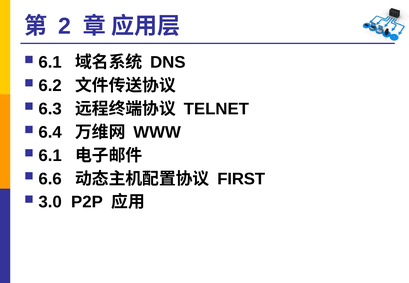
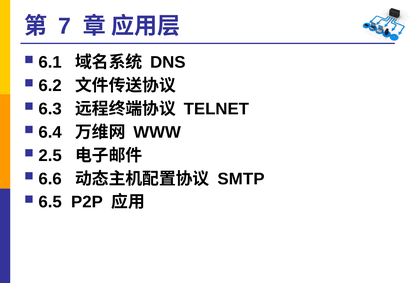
2: 2 -> 7
6.1 at (50, 156): 6.1 -> 2.5
FIRST: FIRST -> SMTP
3.0: 3.0 -> 6.5
